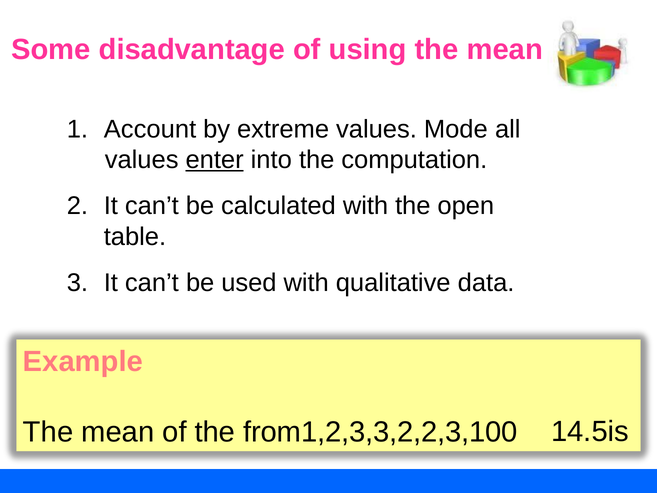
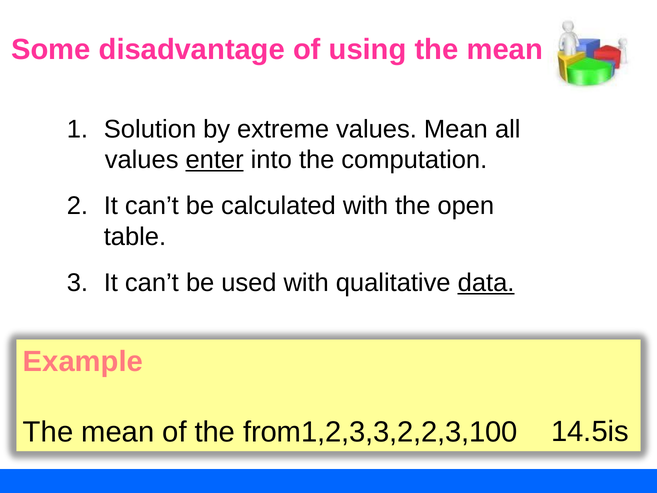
Account: Account -> Solution
values Mode: Mode -> Mean
data underline: none -> present
